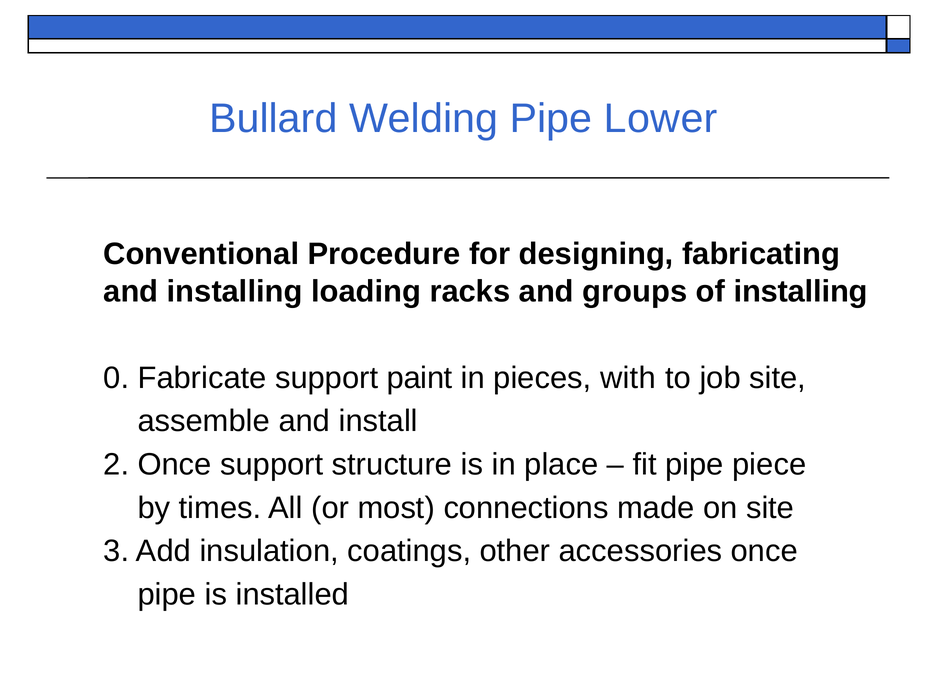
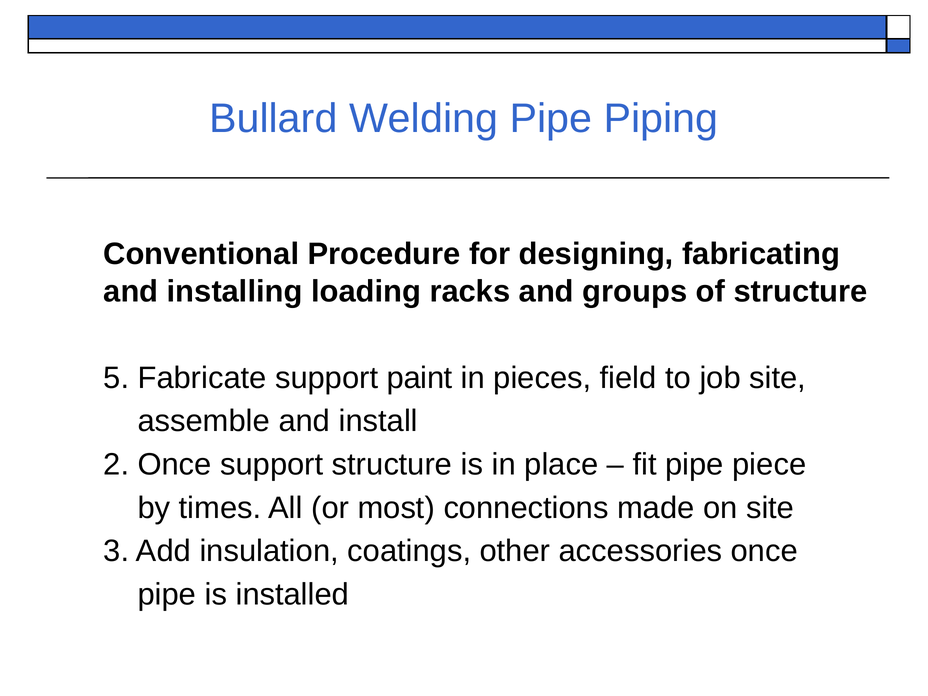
Lower: Lower -> Piping
of installing: installing -> structure
0: 0 -> 5
with: with -> field
